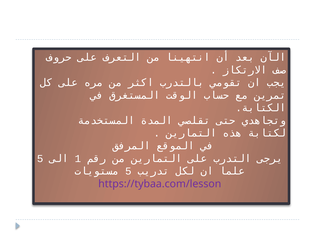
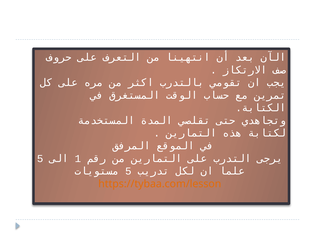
https://tybaa.com/lesson colour: purple -> orange
